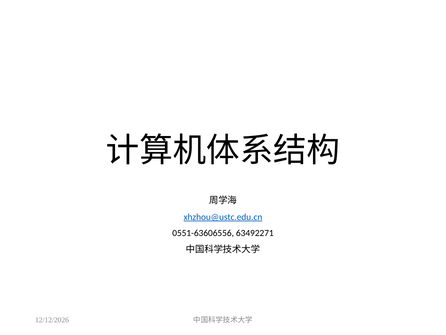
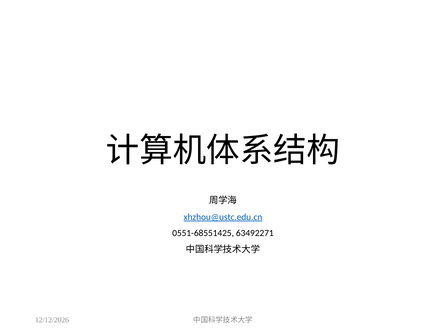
0551-63606556: 0551-63606556 -> 0551-68551425
